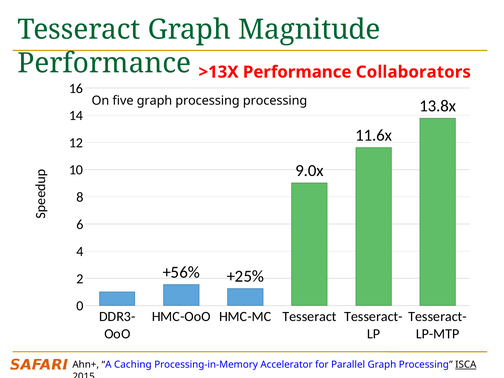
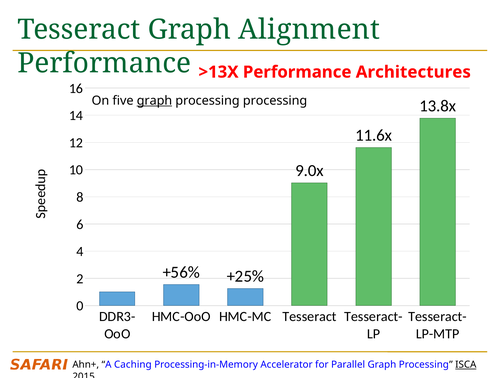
Magnitude: Magnitude -> Alignment
Collaborators: Collaborators -> Architectures
graph at (154, 101) underline: none -> present
